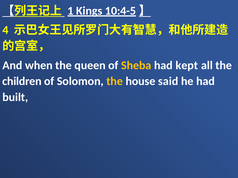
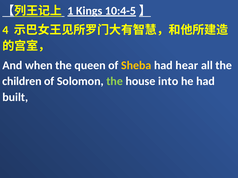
kept: kept -> hear
the at (115, 81) colour: yellow -> light green
said: said -> into
